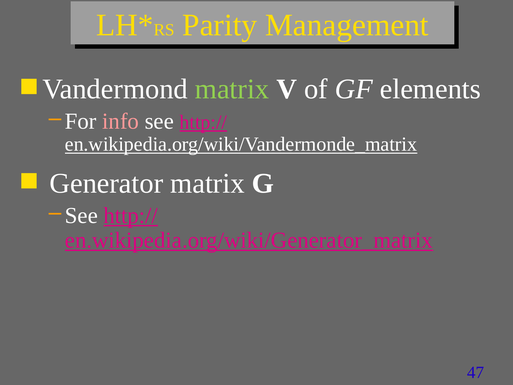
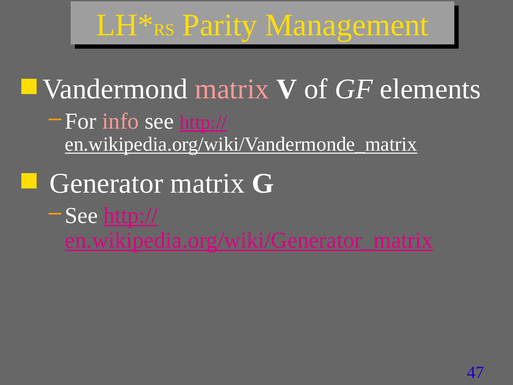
matrix at (232, 89) colour: light green -> pink
